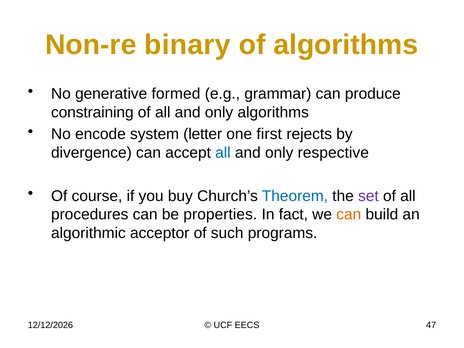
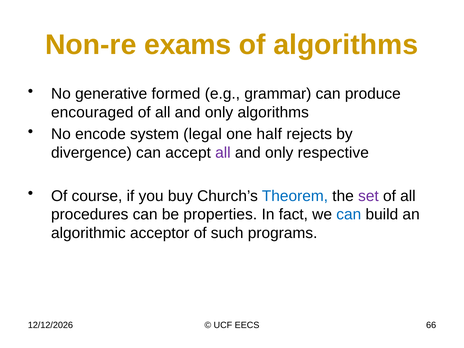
binary: binary -> exams
constraining: constraining -> encouraged
letter: letter -> legal
first: first -> half
all at (223, 153) colour: blue -> purple
can at (349, 215) colour: orange -> blue
47: 47 -> 66
